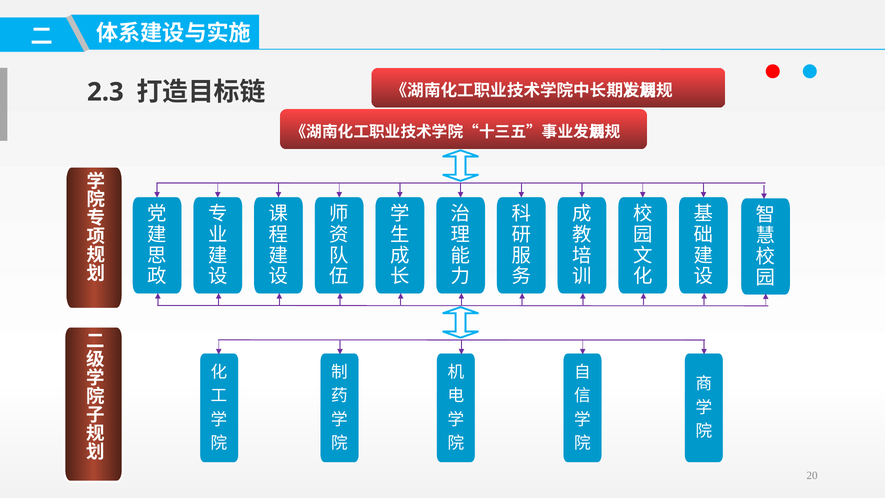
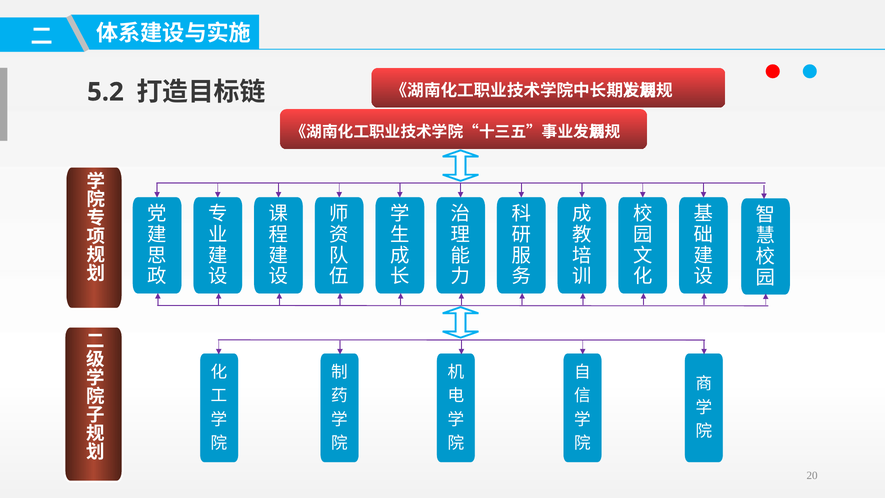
2.3: 2.3 -> 5.2
